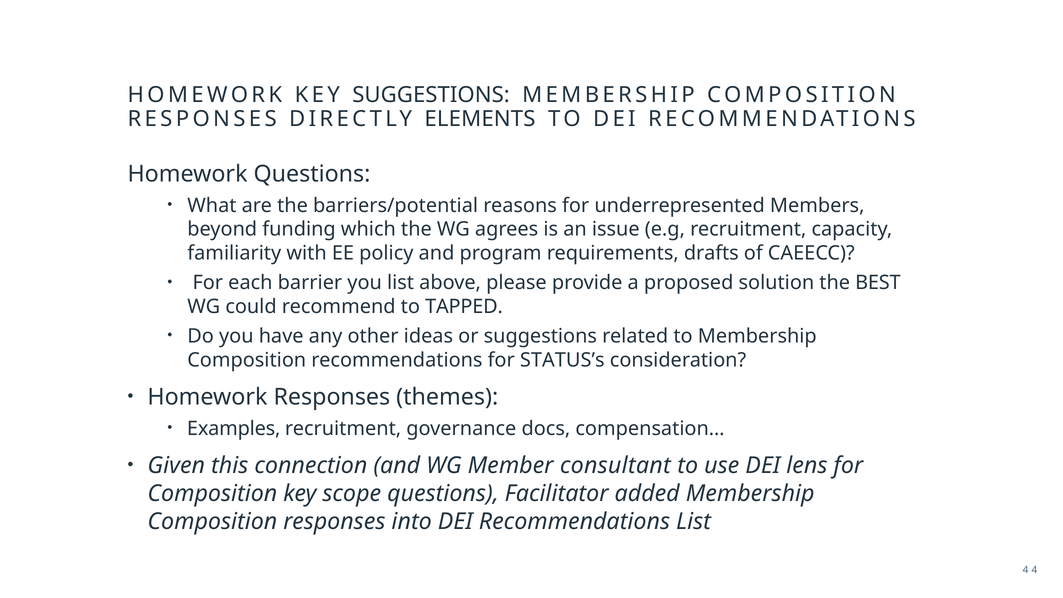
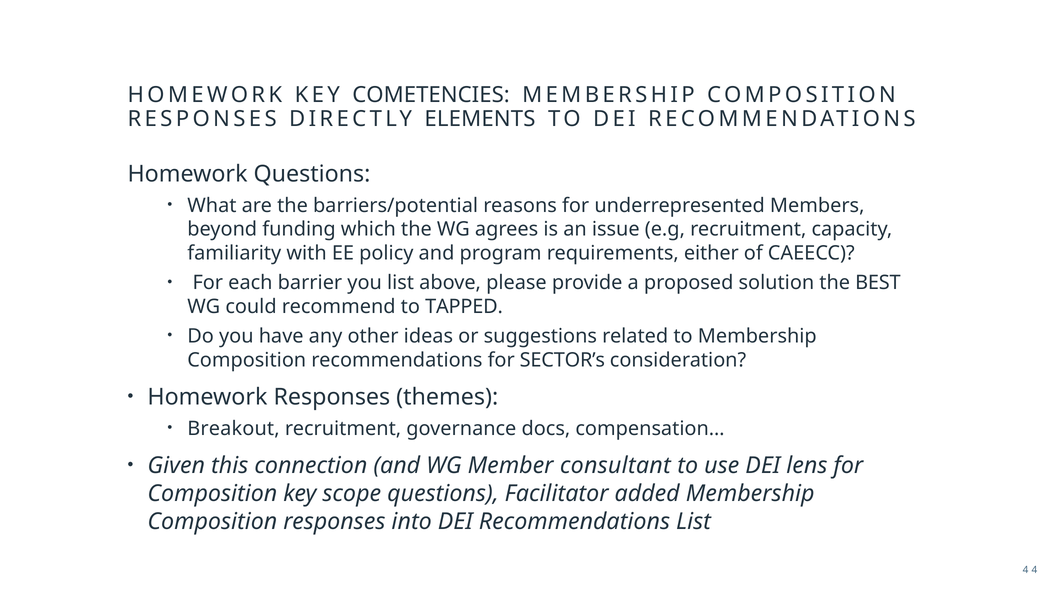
KEY SUGGESTIONS: SUGGESTIONS -> COMETENCIES
drafts: drafts -> either
STATUS’s: STATUS’s -> SECTOR’s
Examples: Examples -> Breakout
